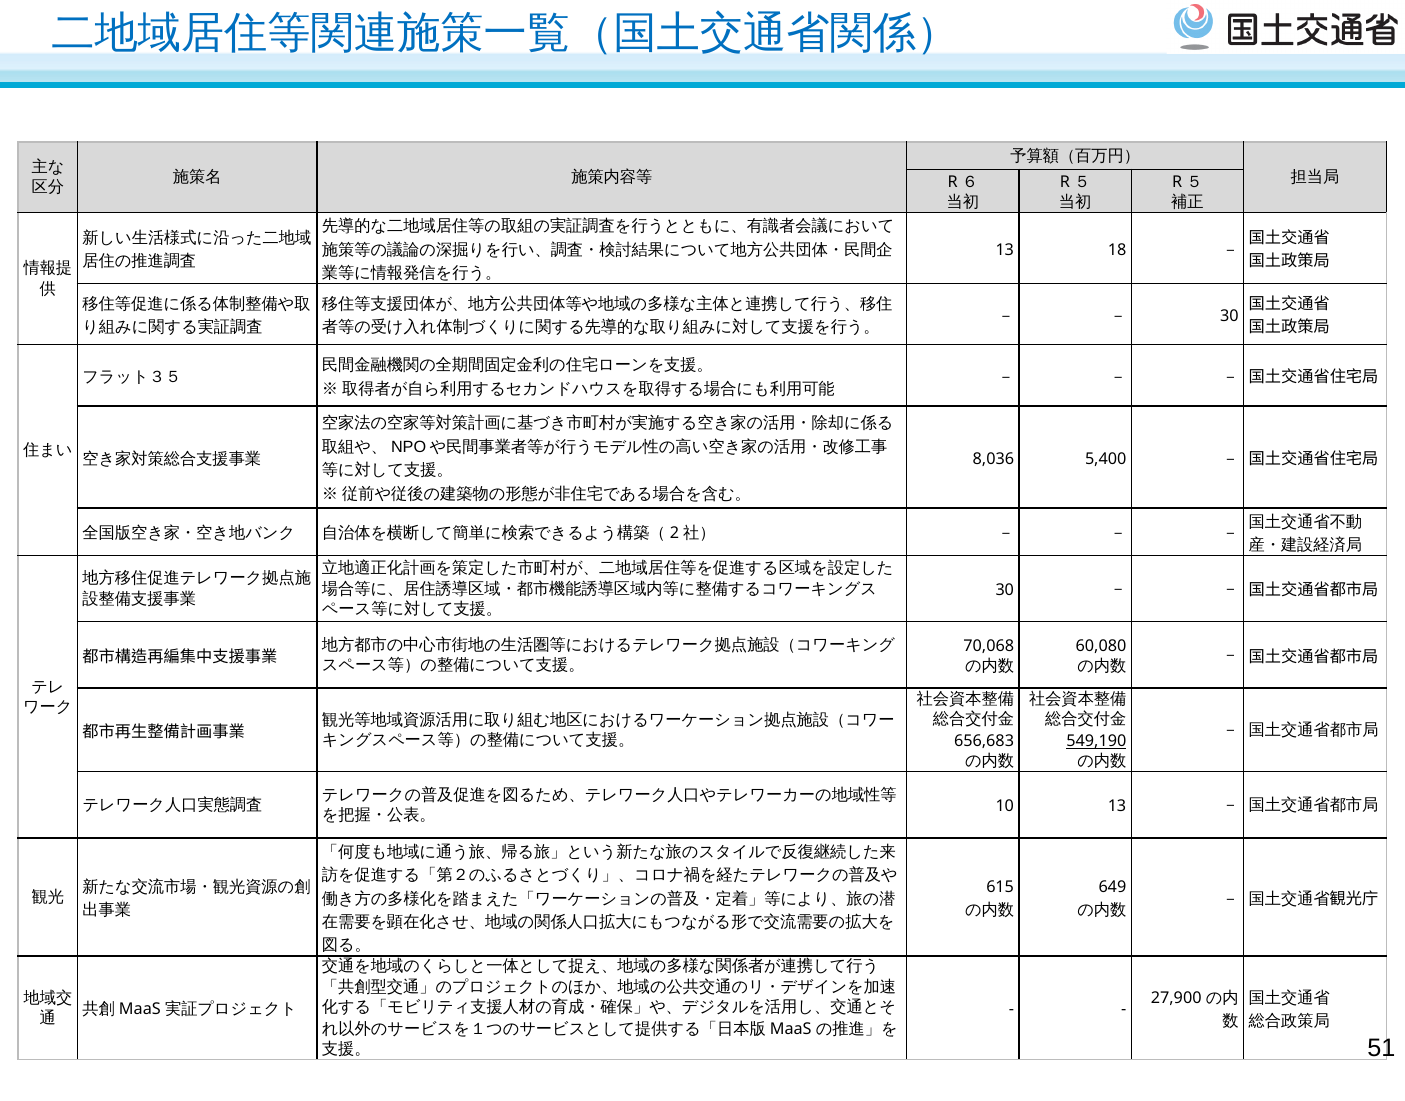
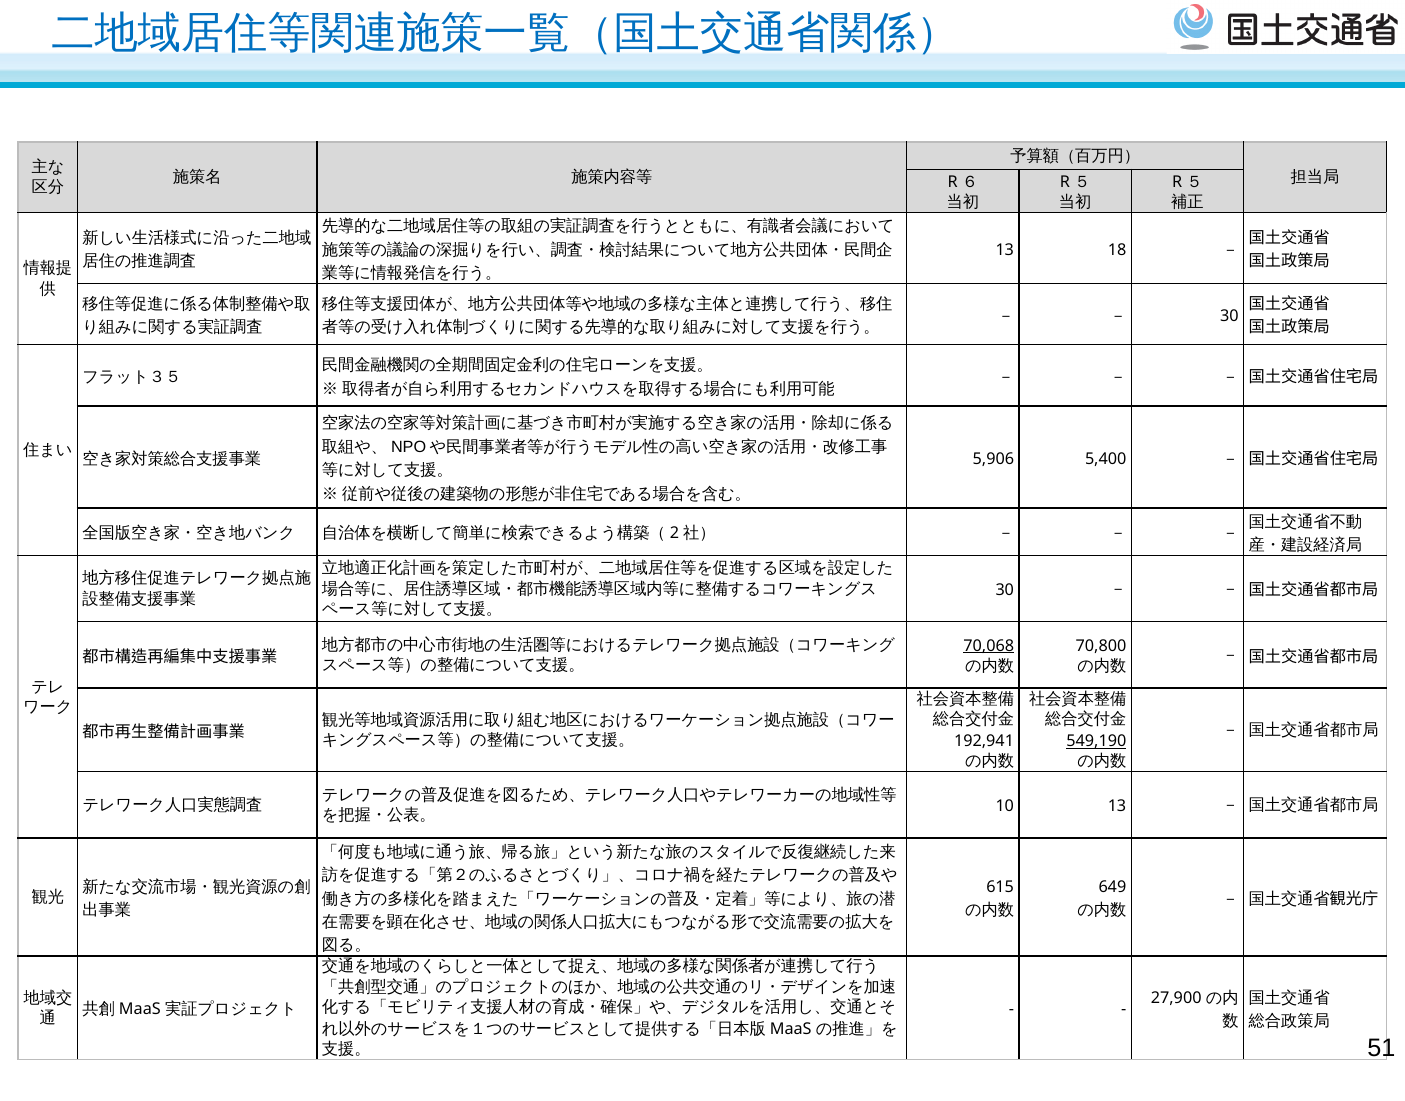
8,036: 8,036 -> 5,906
70,068 underline: none -> present
60,080: 60,080 -> 70,800
656,683: 656,683 -> 192,941
